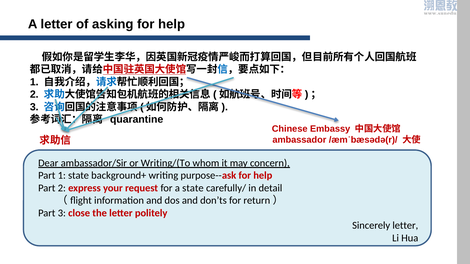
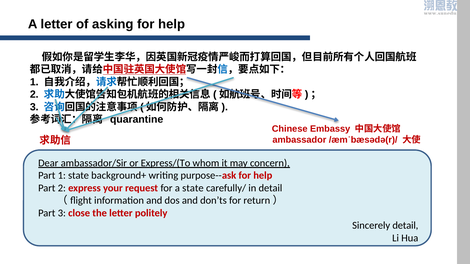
Writing/(To: Writing/(To -> Express/(To
Sincerely letter: letter -> detail
